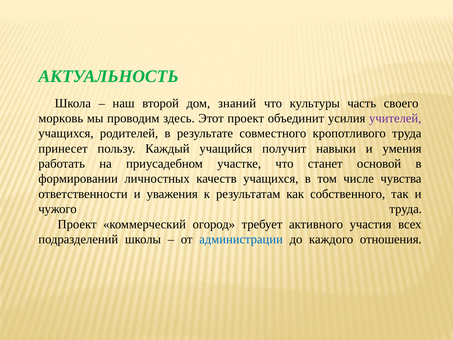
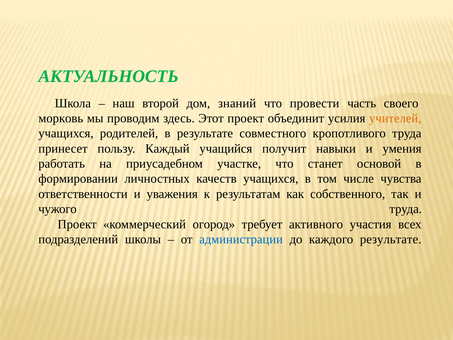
культуры: культуры -> провести
учителей colour: purple -> orange
каждого отношения: отношения -> результате
